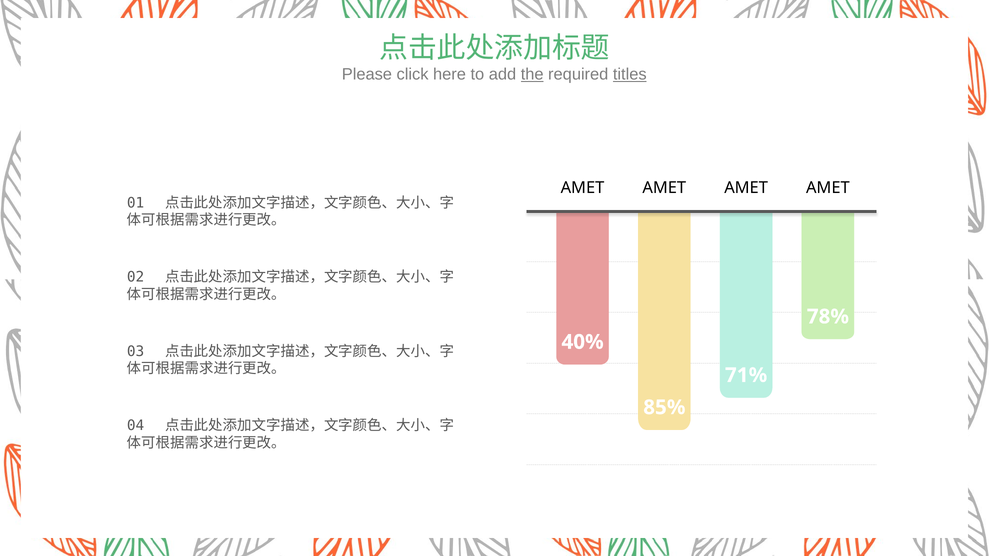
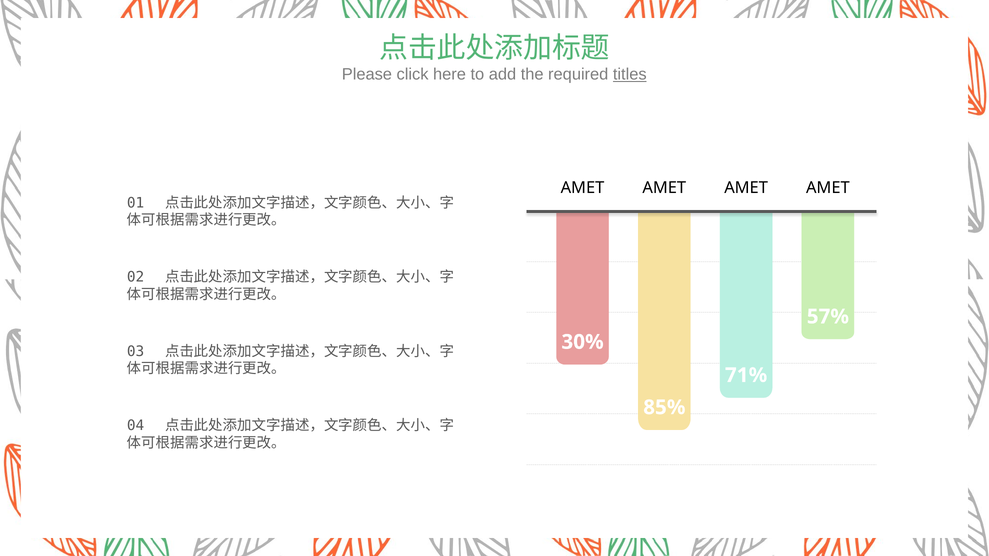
the underline: present -> none
78%: 78% -> 57%
40%: 40% -> 30%
